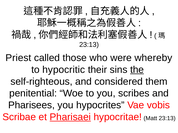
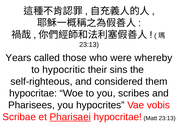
Priest: Priest -> Years
the underline: present -> none
penitential at (33, 94): penitential -> hypocritae
